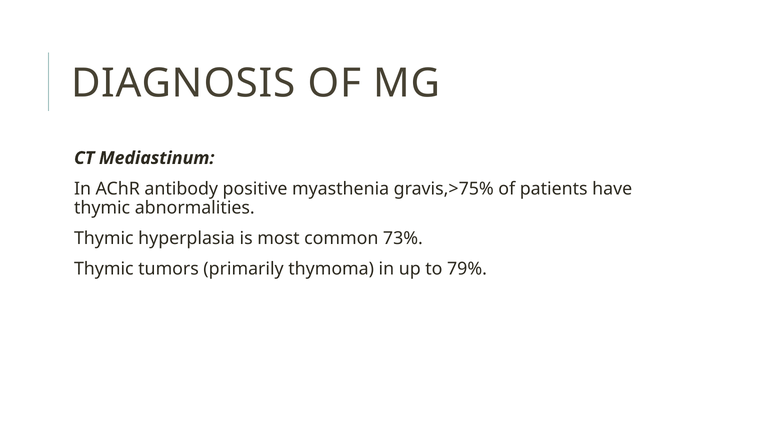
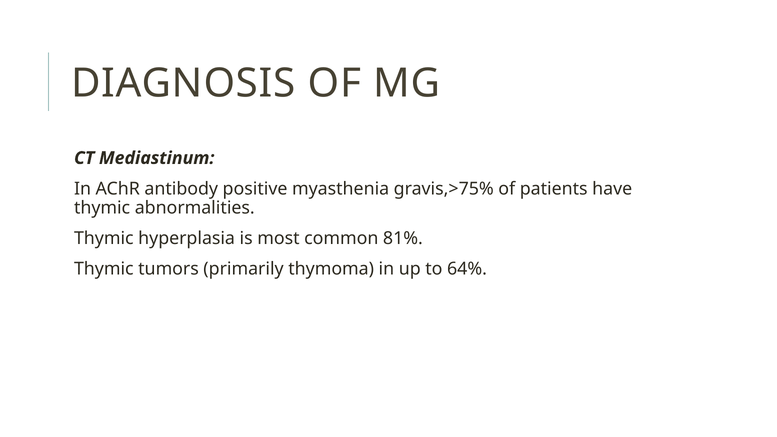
73%: 73% -> 81%
79%: 79% -> 64%
